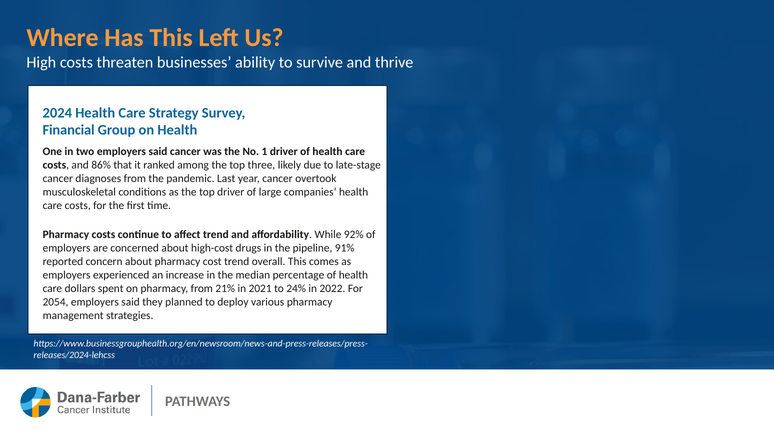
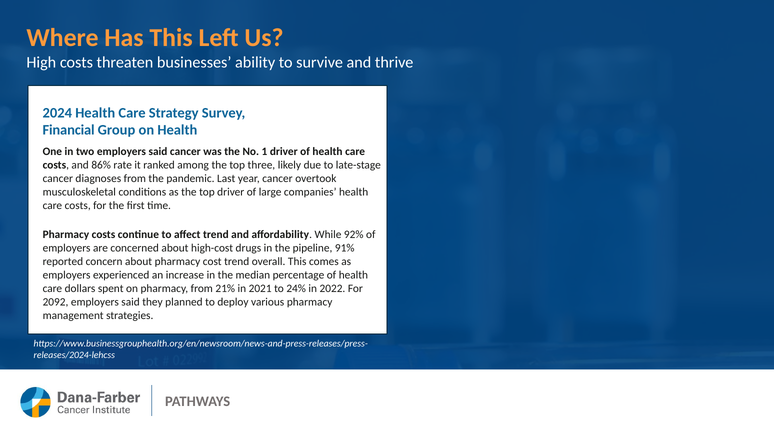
that: that -> rate
2054: 2054 -> 2092
